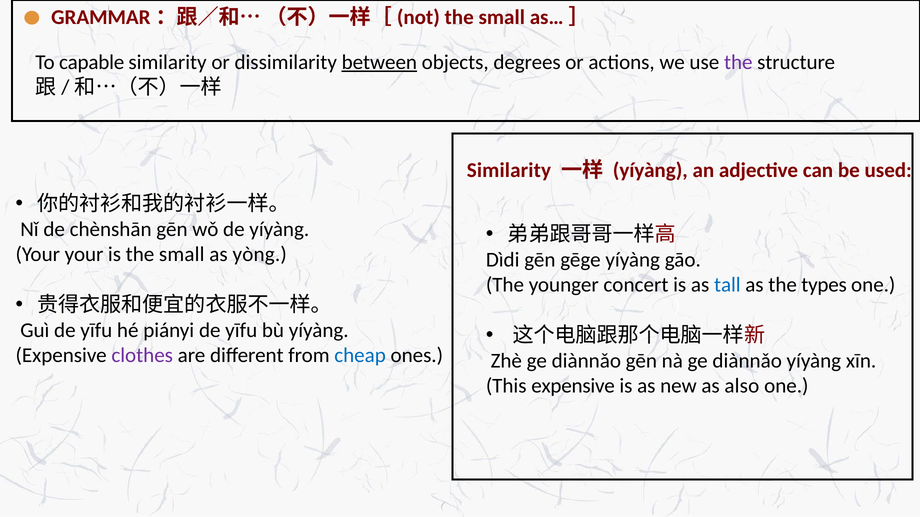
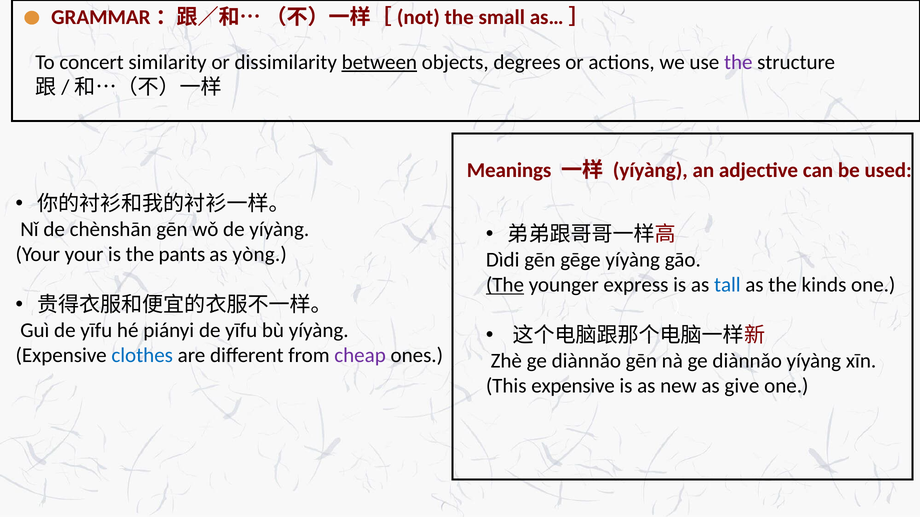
capable: capable -> concert
Similarity at (509, 170): Similarity -> Meanings
is the small: small -> pants
The at (505, 285) underline: none -> present
concert: concert -> express
types: types -> kinds
clothes colour: purple -> blue
cheap colour: blue -> purple
also: also -> give
